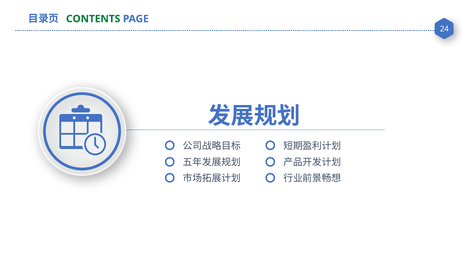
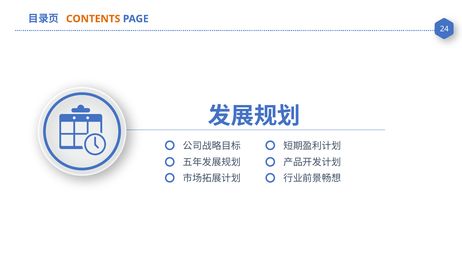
CONTENTS colour: green -> orange
